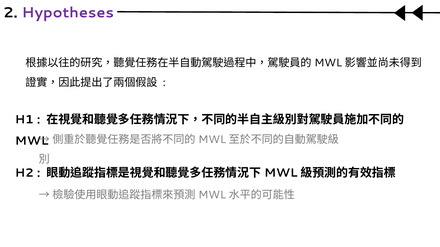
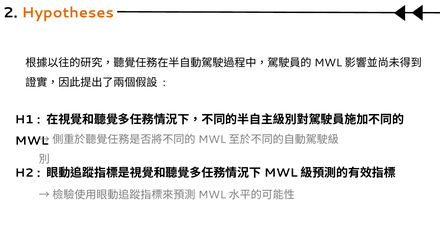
Hypotheses colour: purple -> orange
